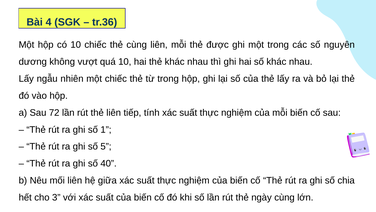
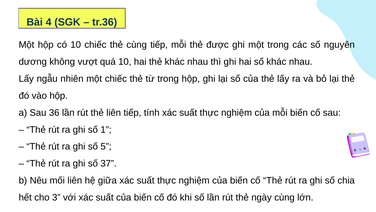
cùng liên: liên -> tiếp
72: 72 -> 36
40: 40 -> 37
